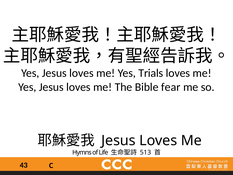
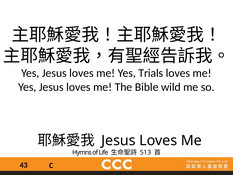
fear: fear -> wild
